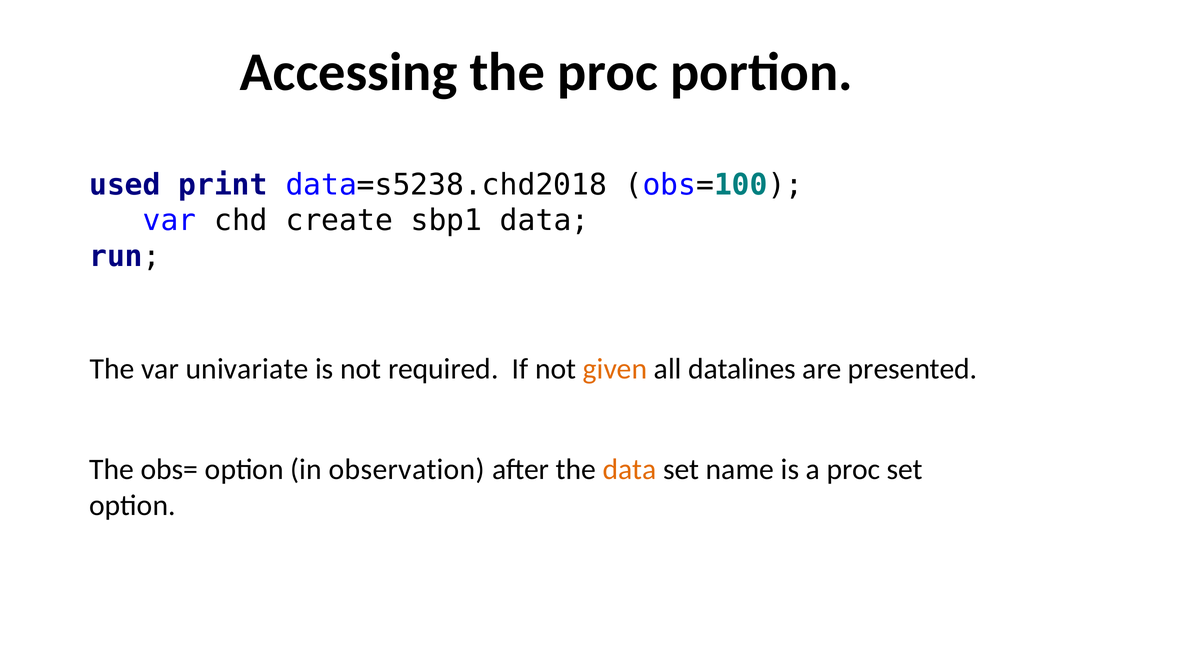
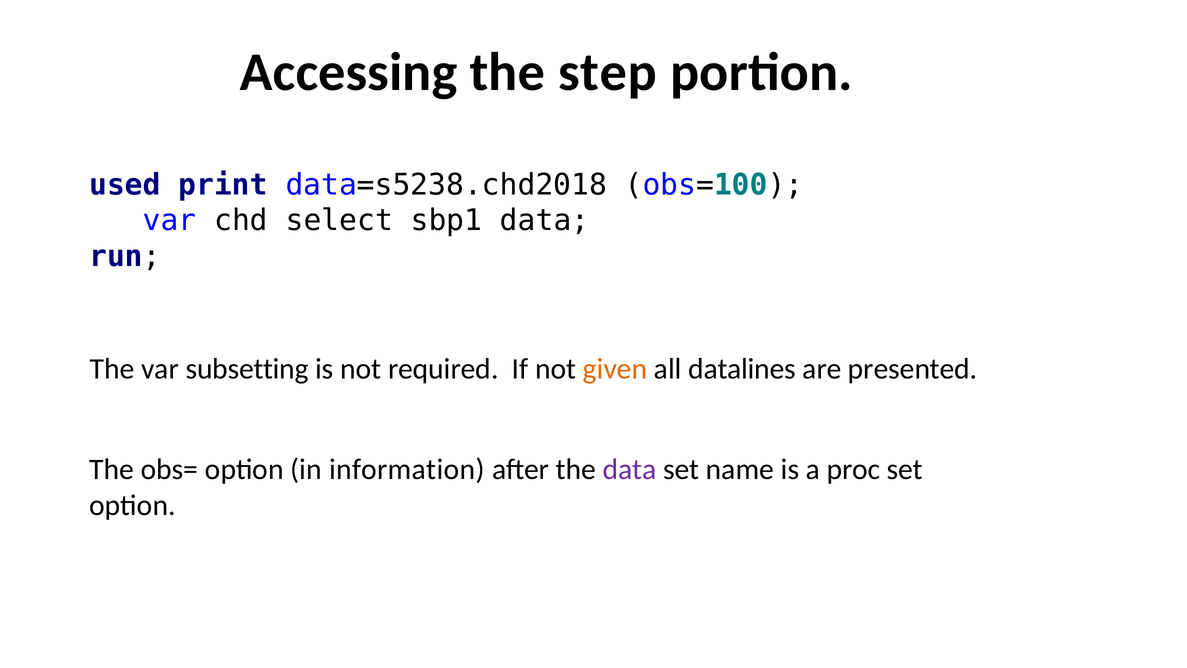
the proc: proc -> step
create: create -> select
univariate: univariate -> subsetting
observation: observation -> information
data at (630, 469) colour: orange -> purple
